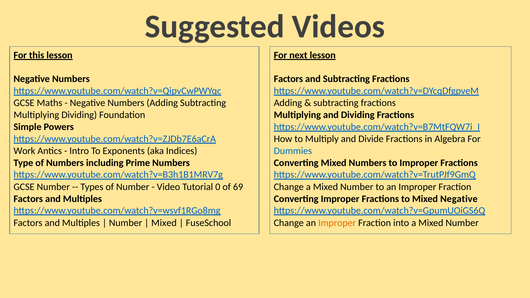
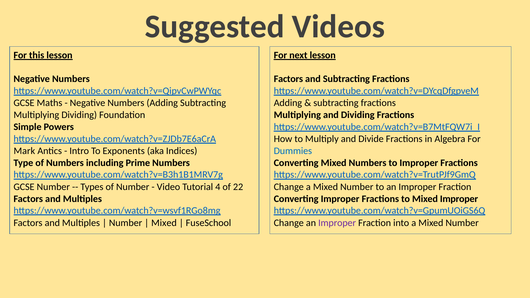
Work: Work -> Mark
0: 0 -> 4
69: 69 -> 22
Mixed Negative: Negative -> Improper
Improper at (337, 223) colour: orange -> purple
